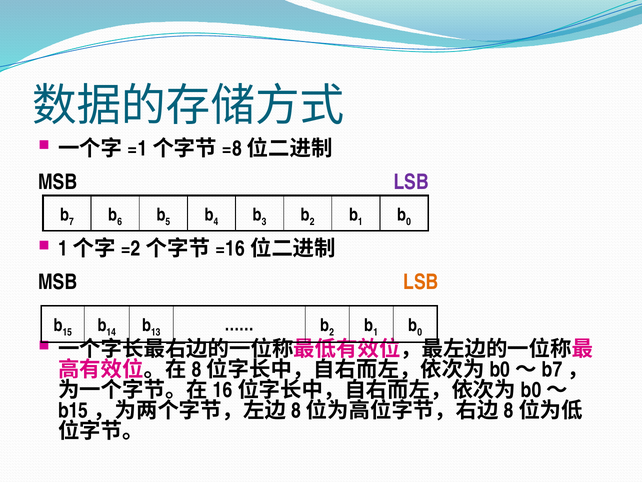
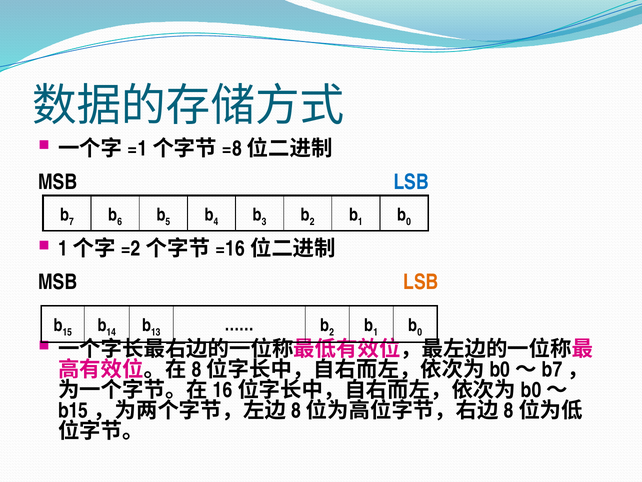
LSB at (411, 182) colour: purple -> blue
